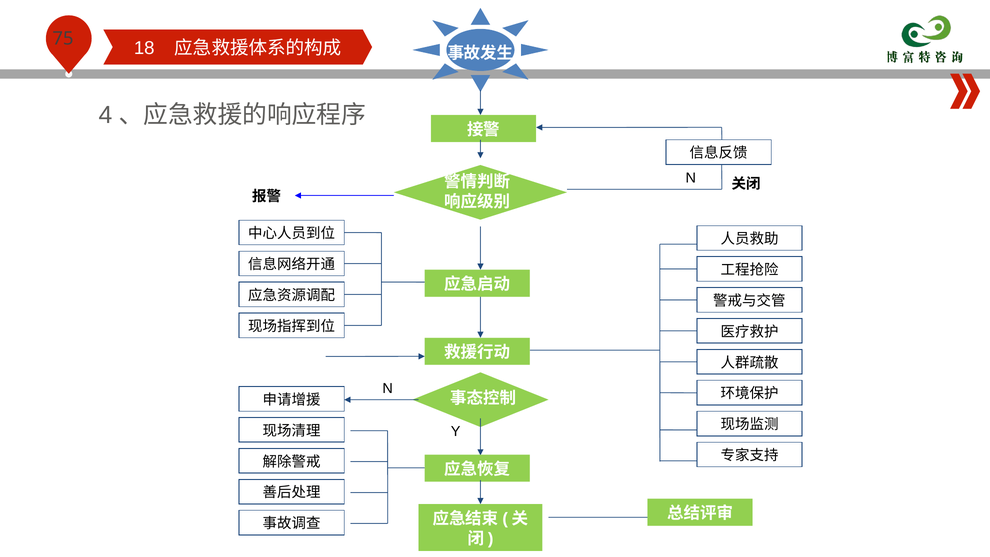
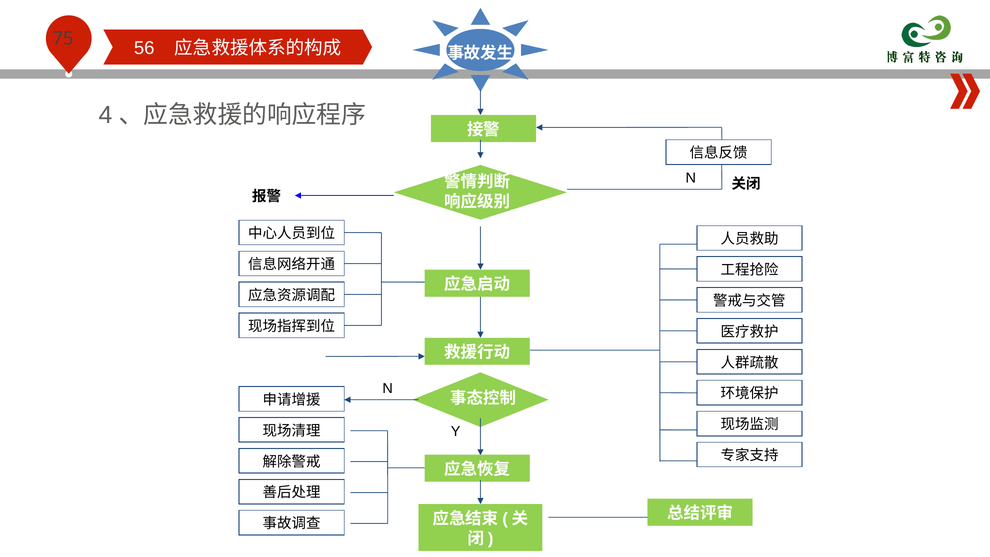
18: 18 -> 56
